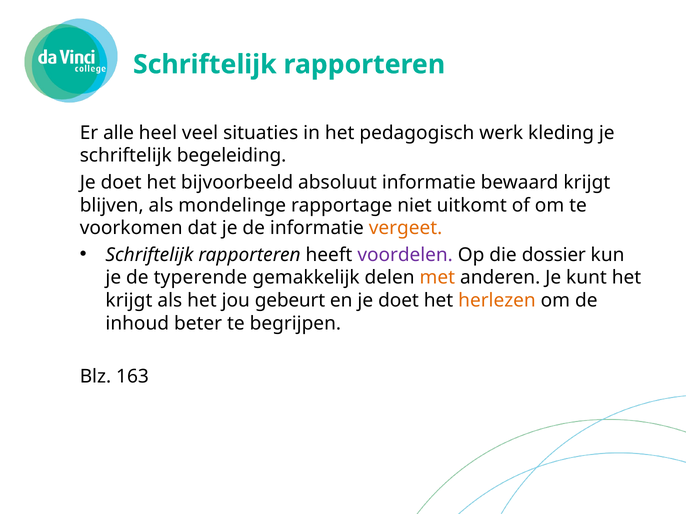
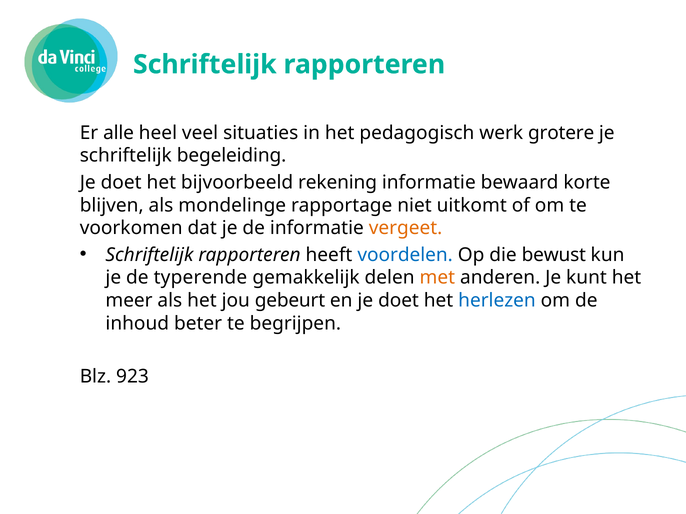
kleding: kleding -> grotere
absoluut: absoluut -> rekening
bewaard krijgt: krijgt -> korte
voordelen colour: purple -> blue
dossier: dossier -> bewust
krijgt at (129, 301): krijgt -> meer
herlezen colour: orange -> blue
163: 163 -> 923
